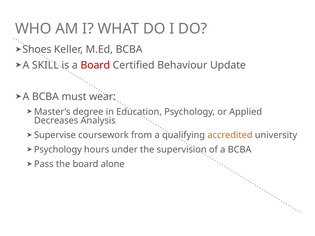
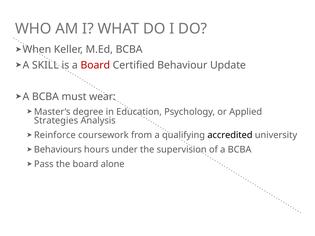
Shoes: Shoes -> When
Decreases: Decreases -> Strategies
Supervise: Supervise -> Reinforce
accredited colour: orange -> black
Psychology at (58, 150): Psychology -> Behaviours
